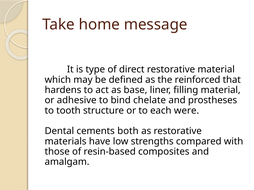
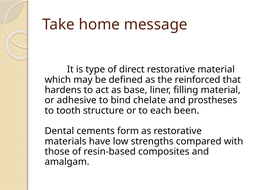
were: were -> been
both: both -> form
